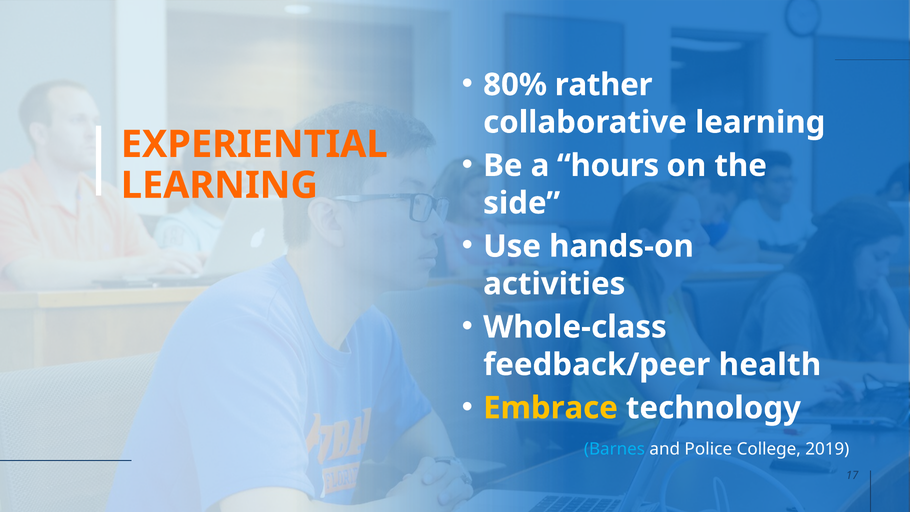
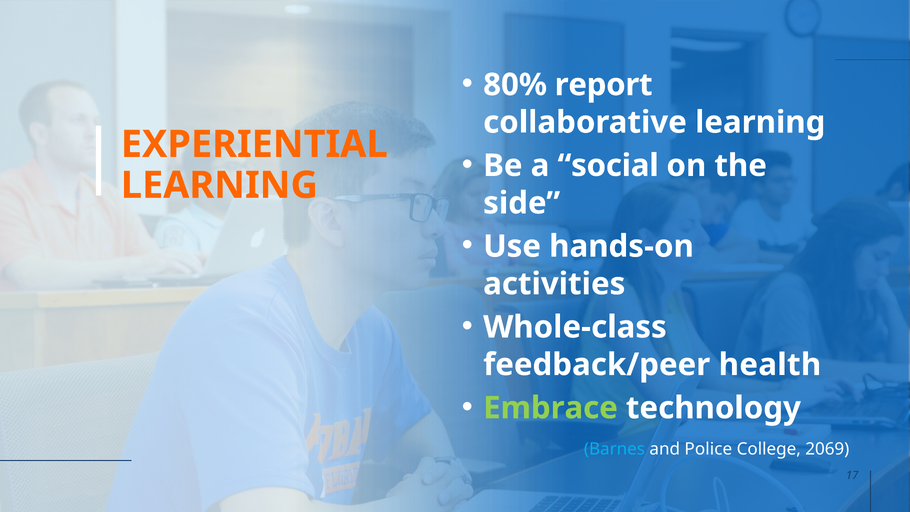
rather: rather -> report
hours: hours -> social
Embrace colour: yellow -> light green
2019: 2019 -> 2069
